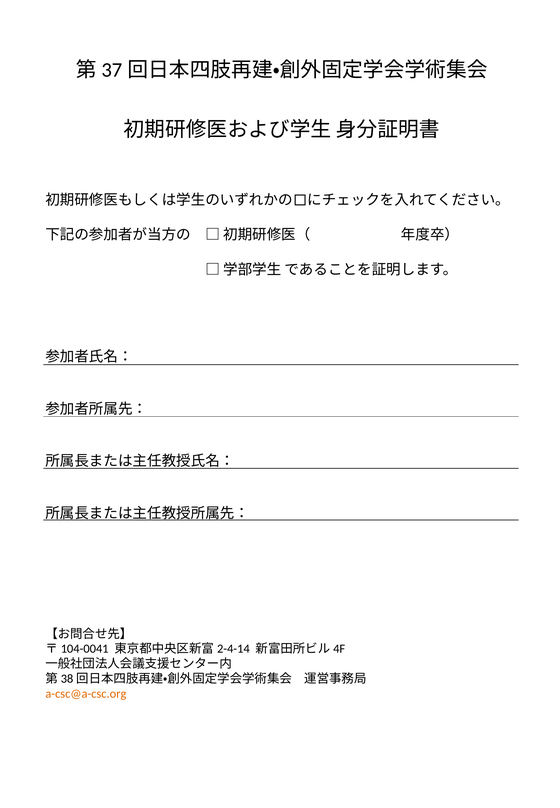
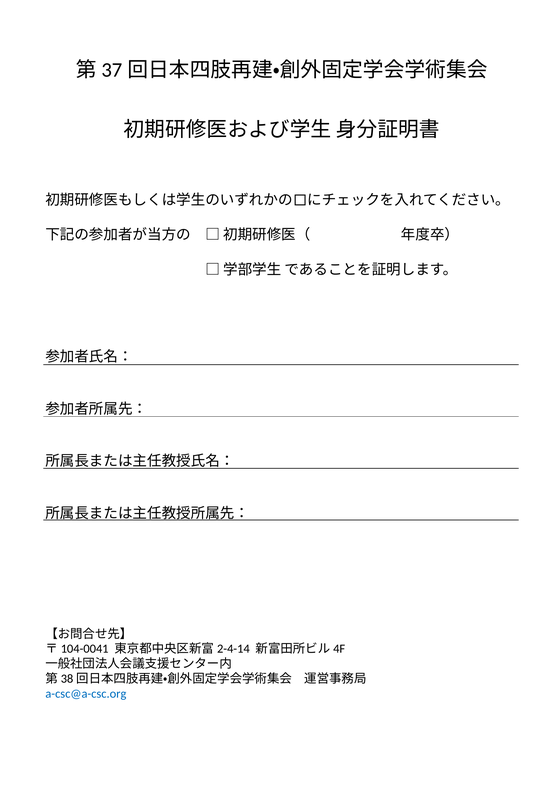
a-csc@a-csc.org colour: orange -> blue
